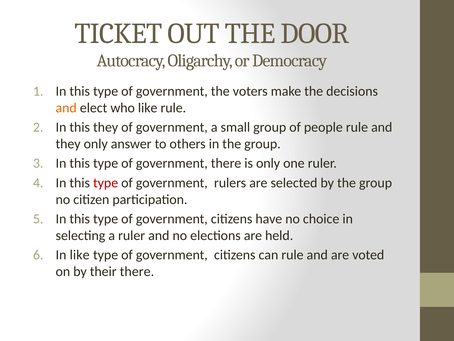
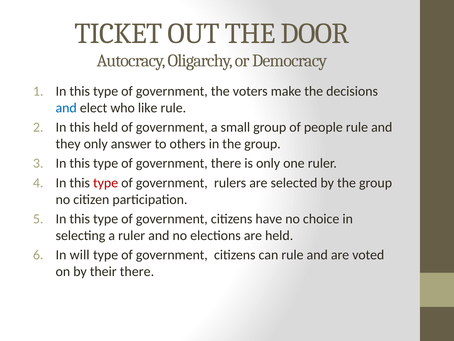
and at (66, 108) colour: orange -> blue
this they: they -> held
In like: like -> will
